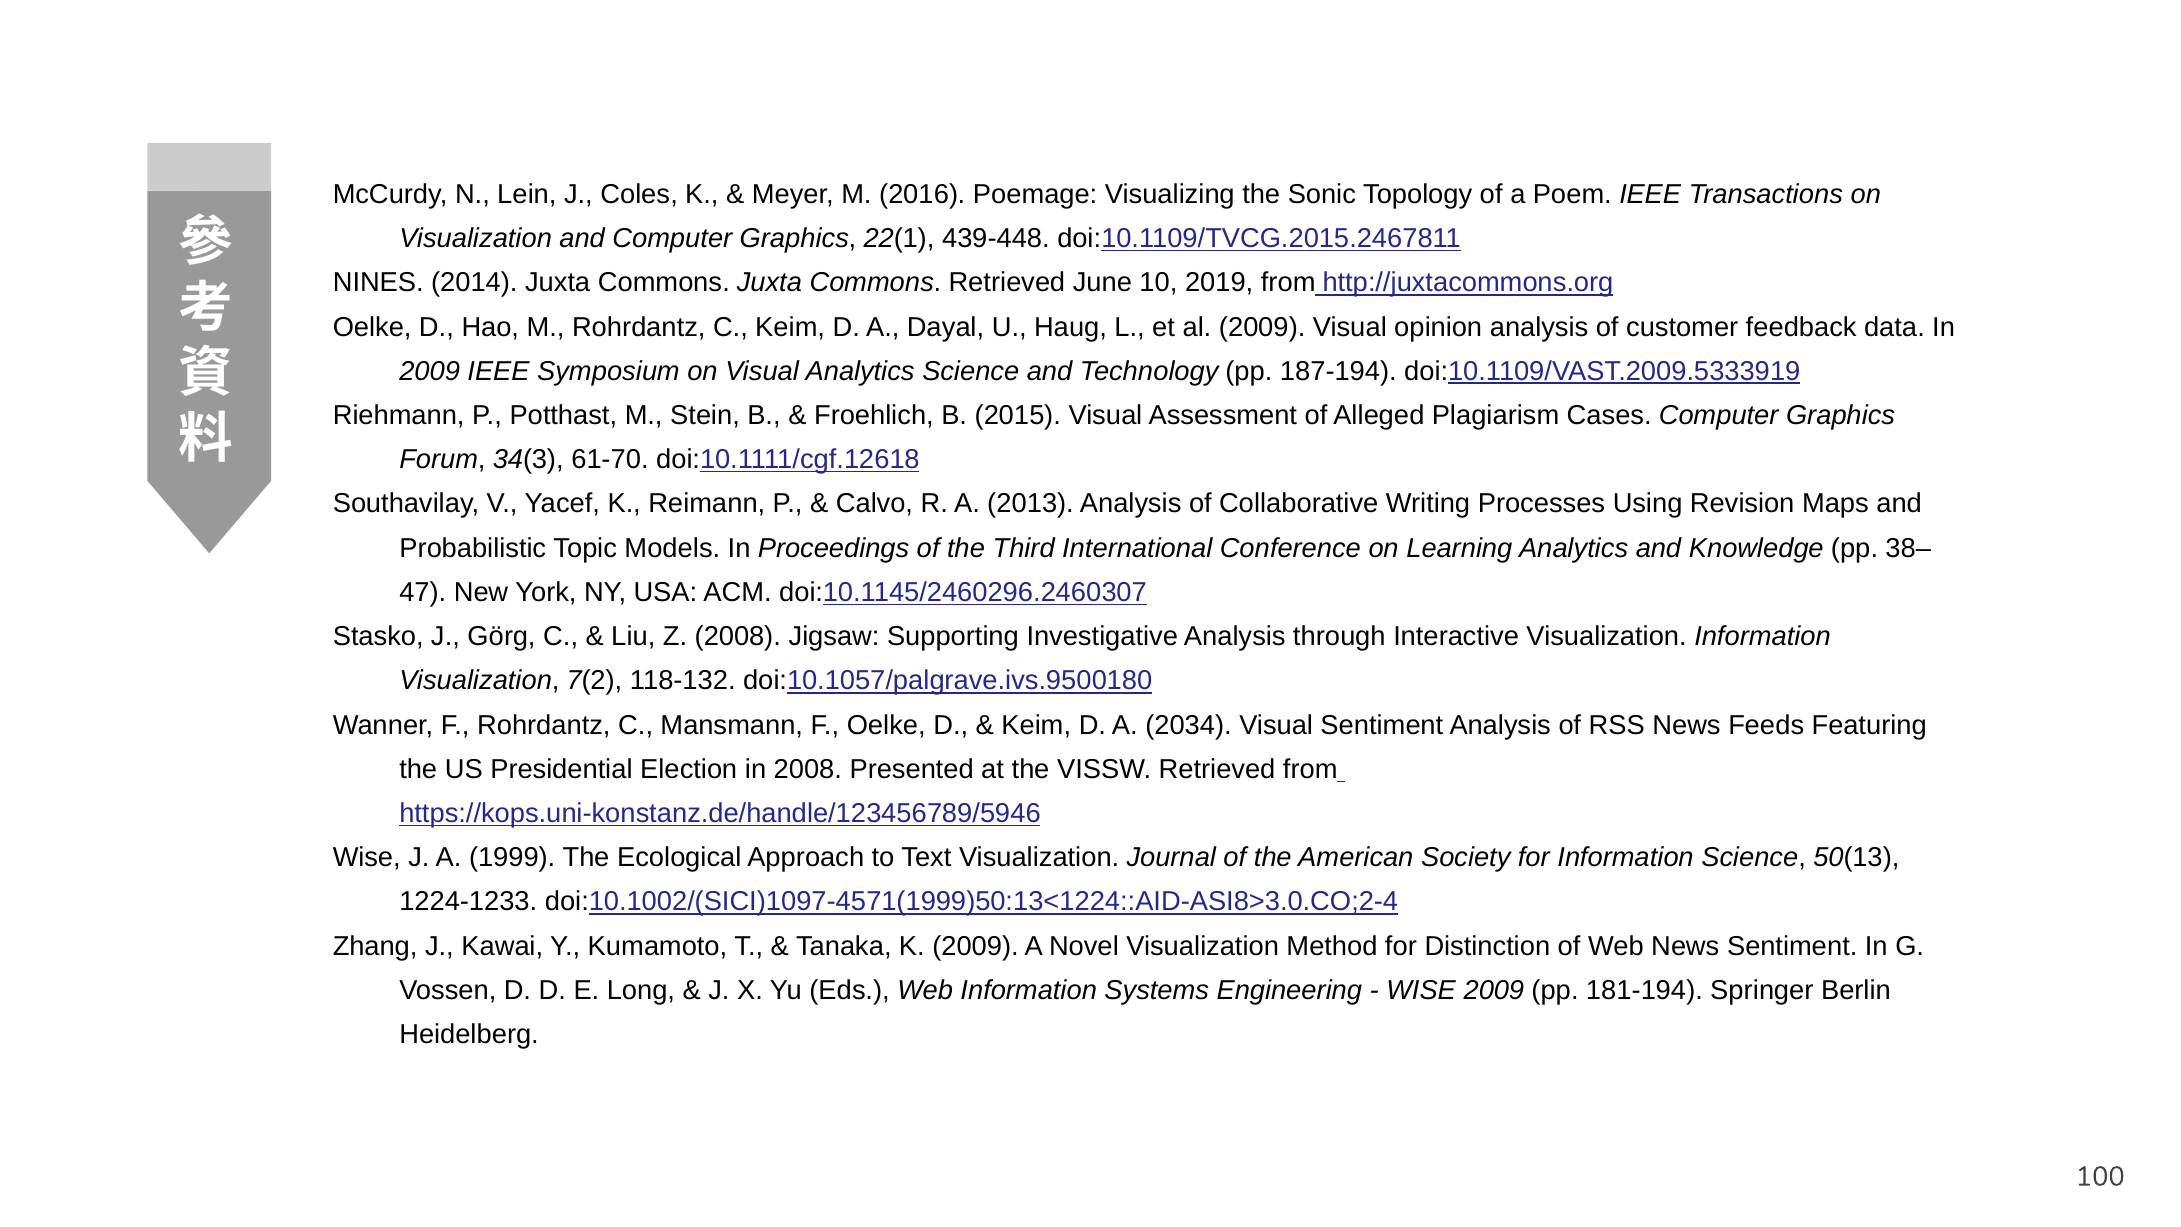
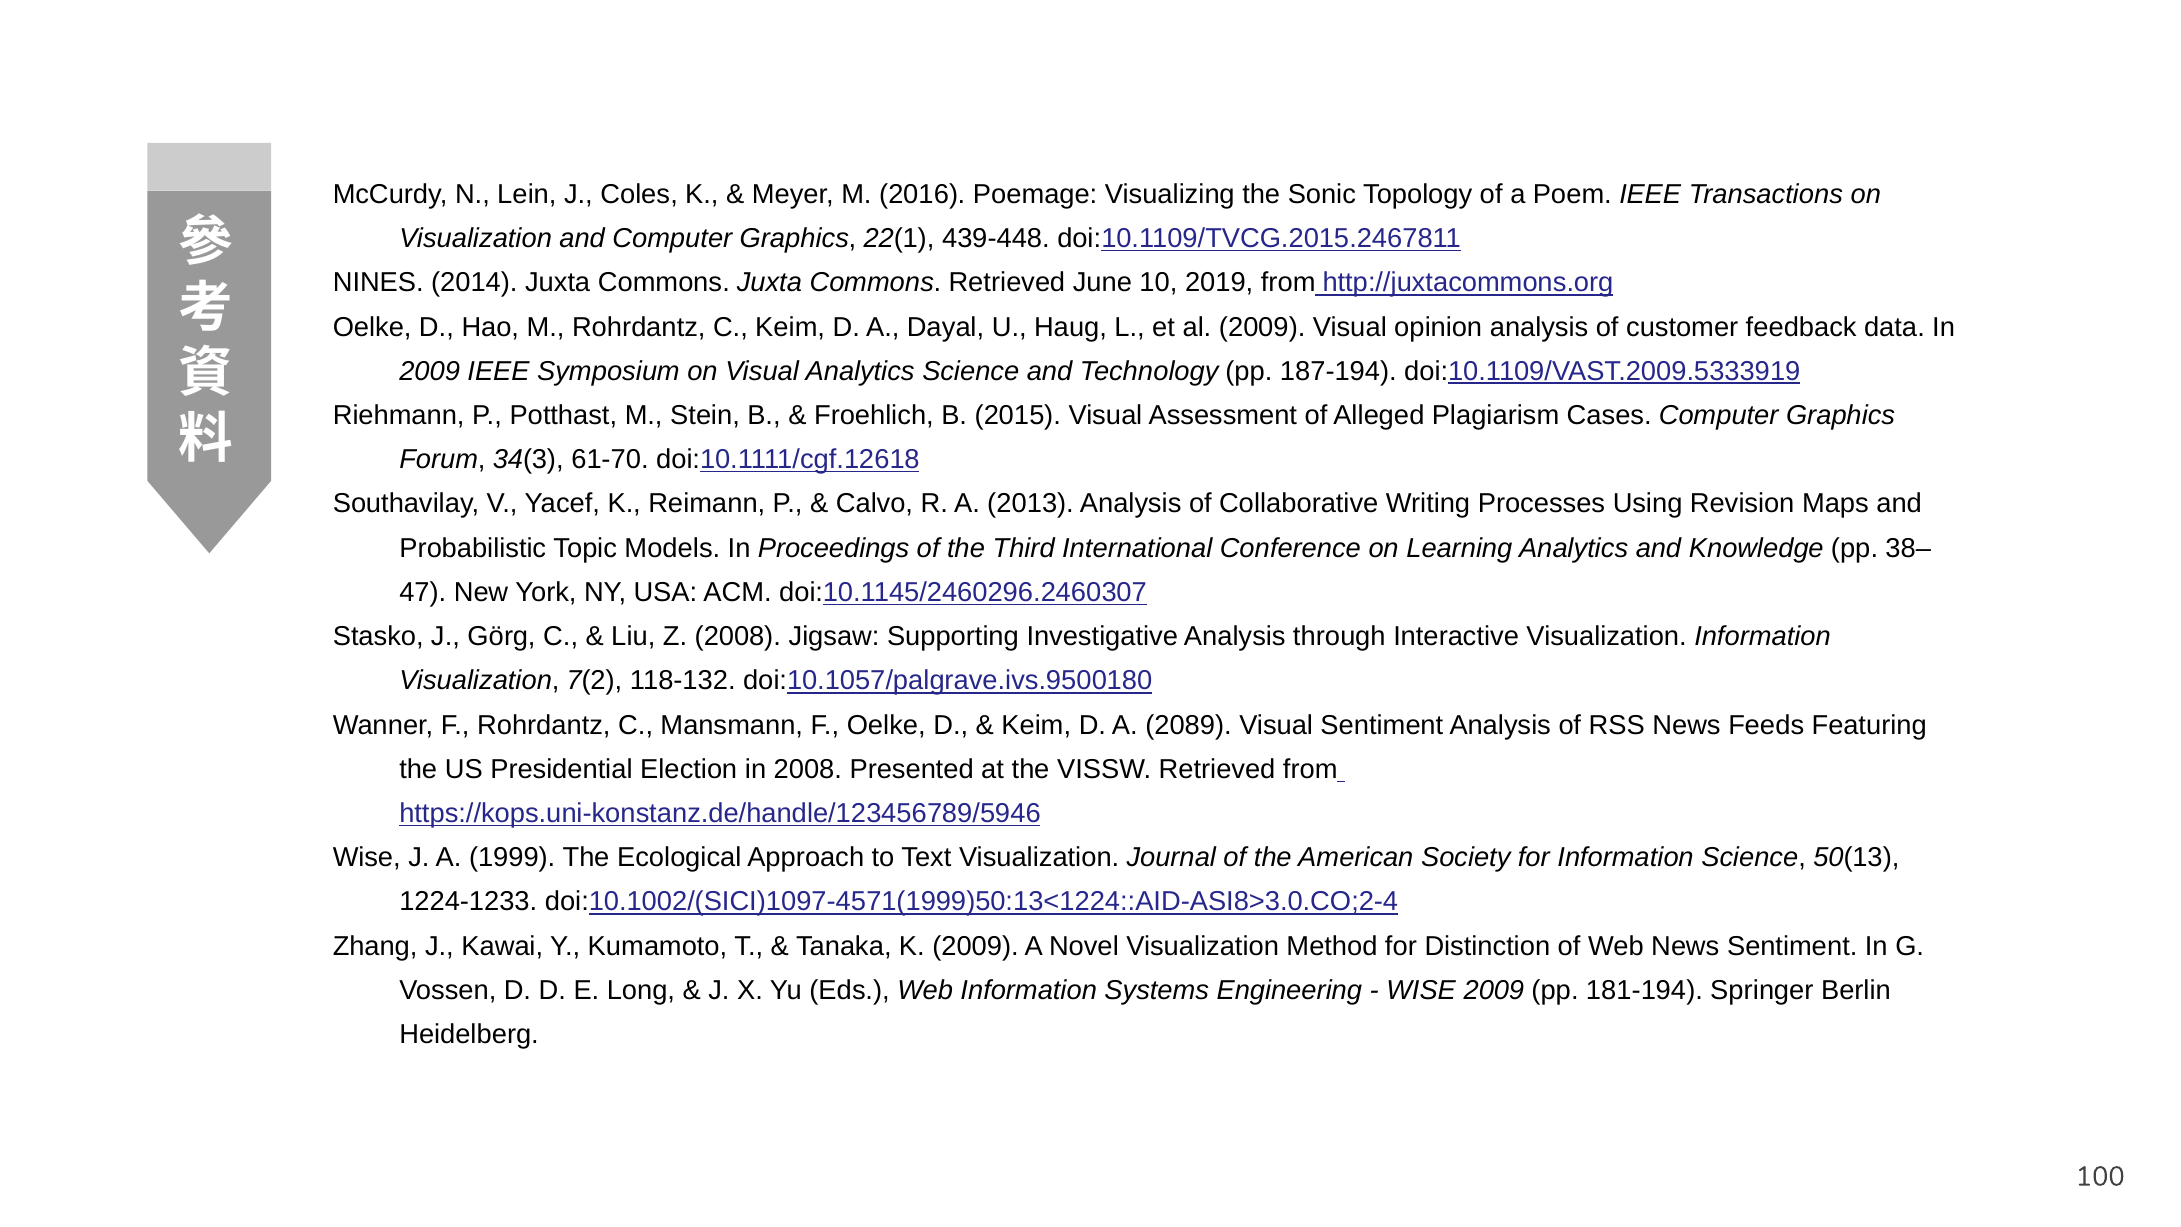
2034: 2034 -> 2089
